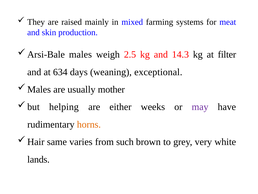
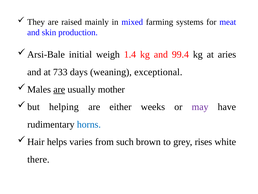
males: males -> initial
2.5: 2.5 -> 1.4
14.3: 14.3 -> 99.4
filter: filter -> aries
634: 634 -> 733
are at (59, 89) underline: none -> present
horns colour: orange -> blue
same: same -> helps
very: very -> rises
lands: lands -> there
